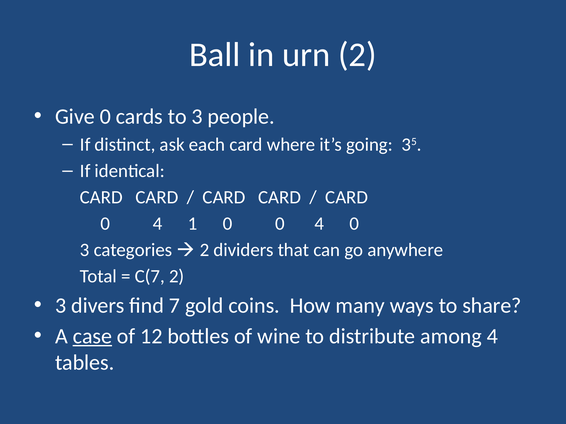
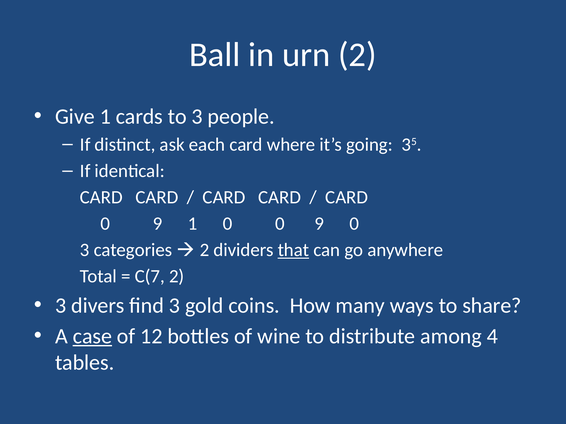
Give 0: 0 -> 1
4 at (157, 224): 4 -> 9
0 0 4: 4 -> 9
that underline: none -> present
find 7: 7 -> 3
